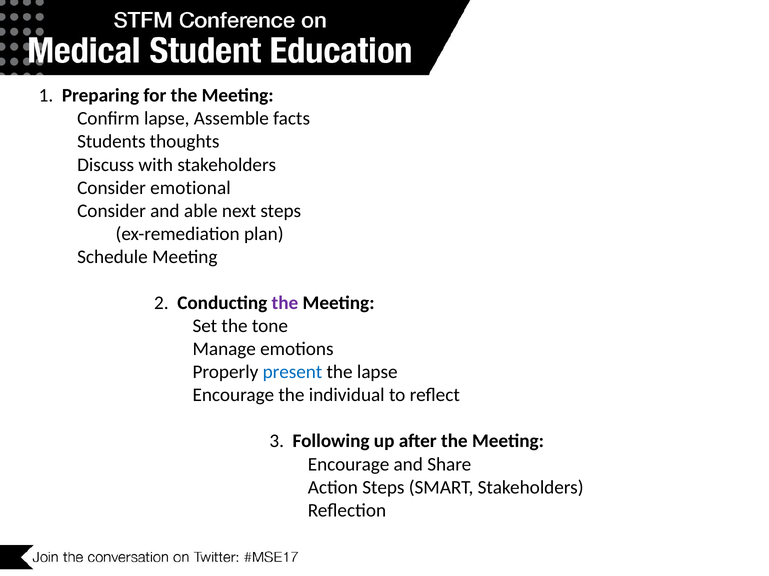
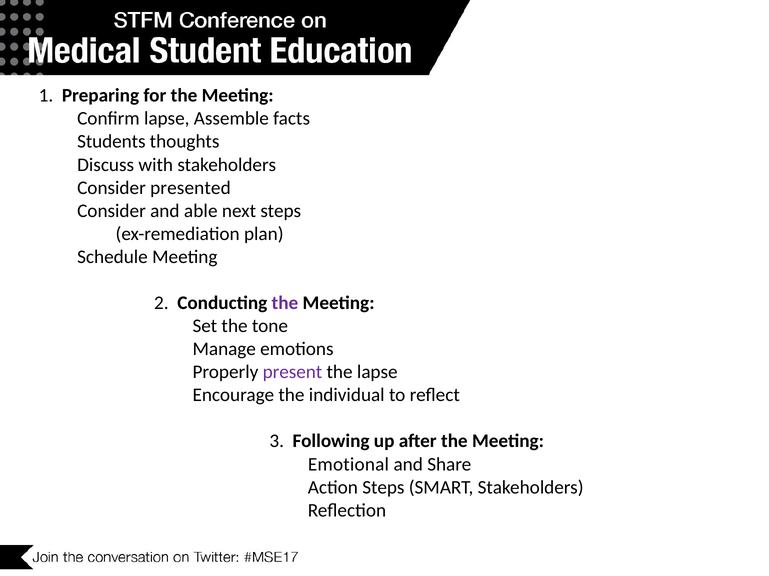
emotional: emotional -> presented
present colour: blue -> purple
Encourage at (349, 465): Encourage -> Emotional
